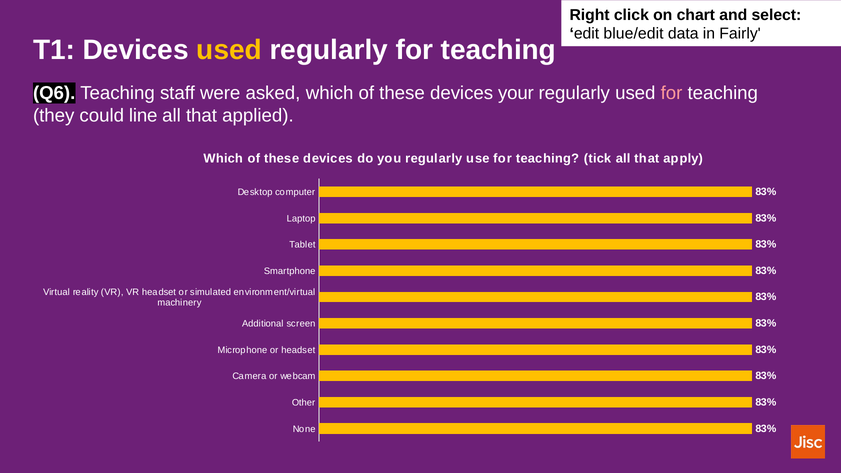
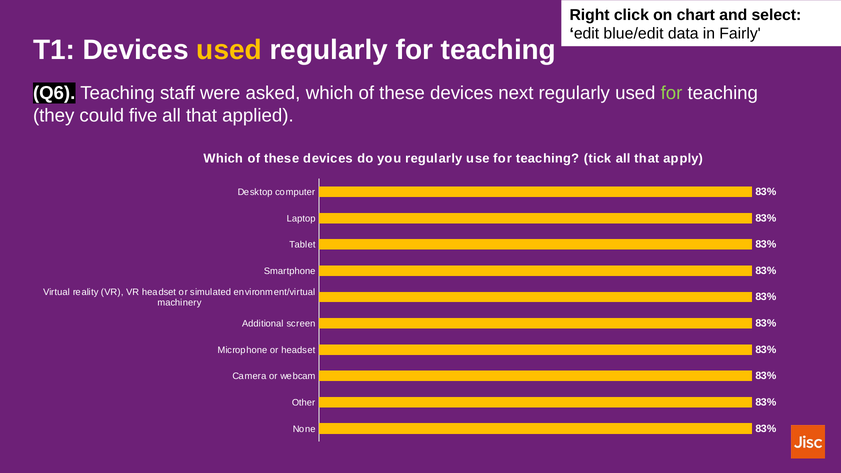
your: your -> next
for at (672, 93) colour: pink -> light green
line: line -> five
